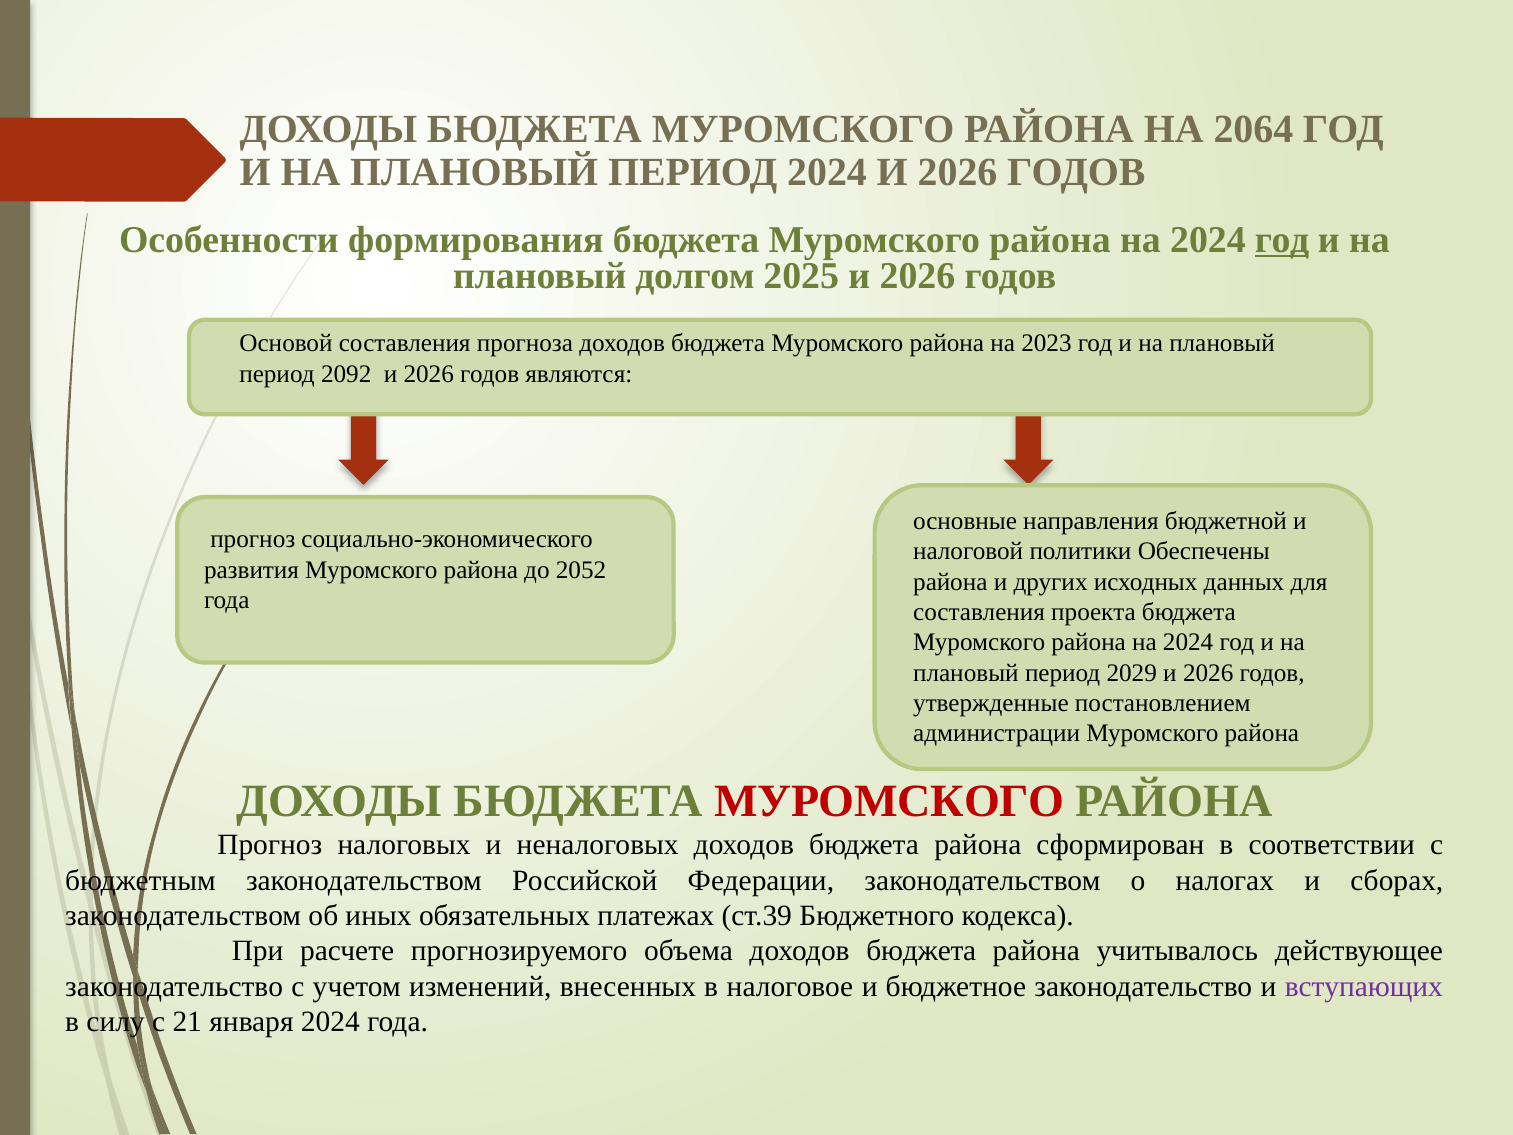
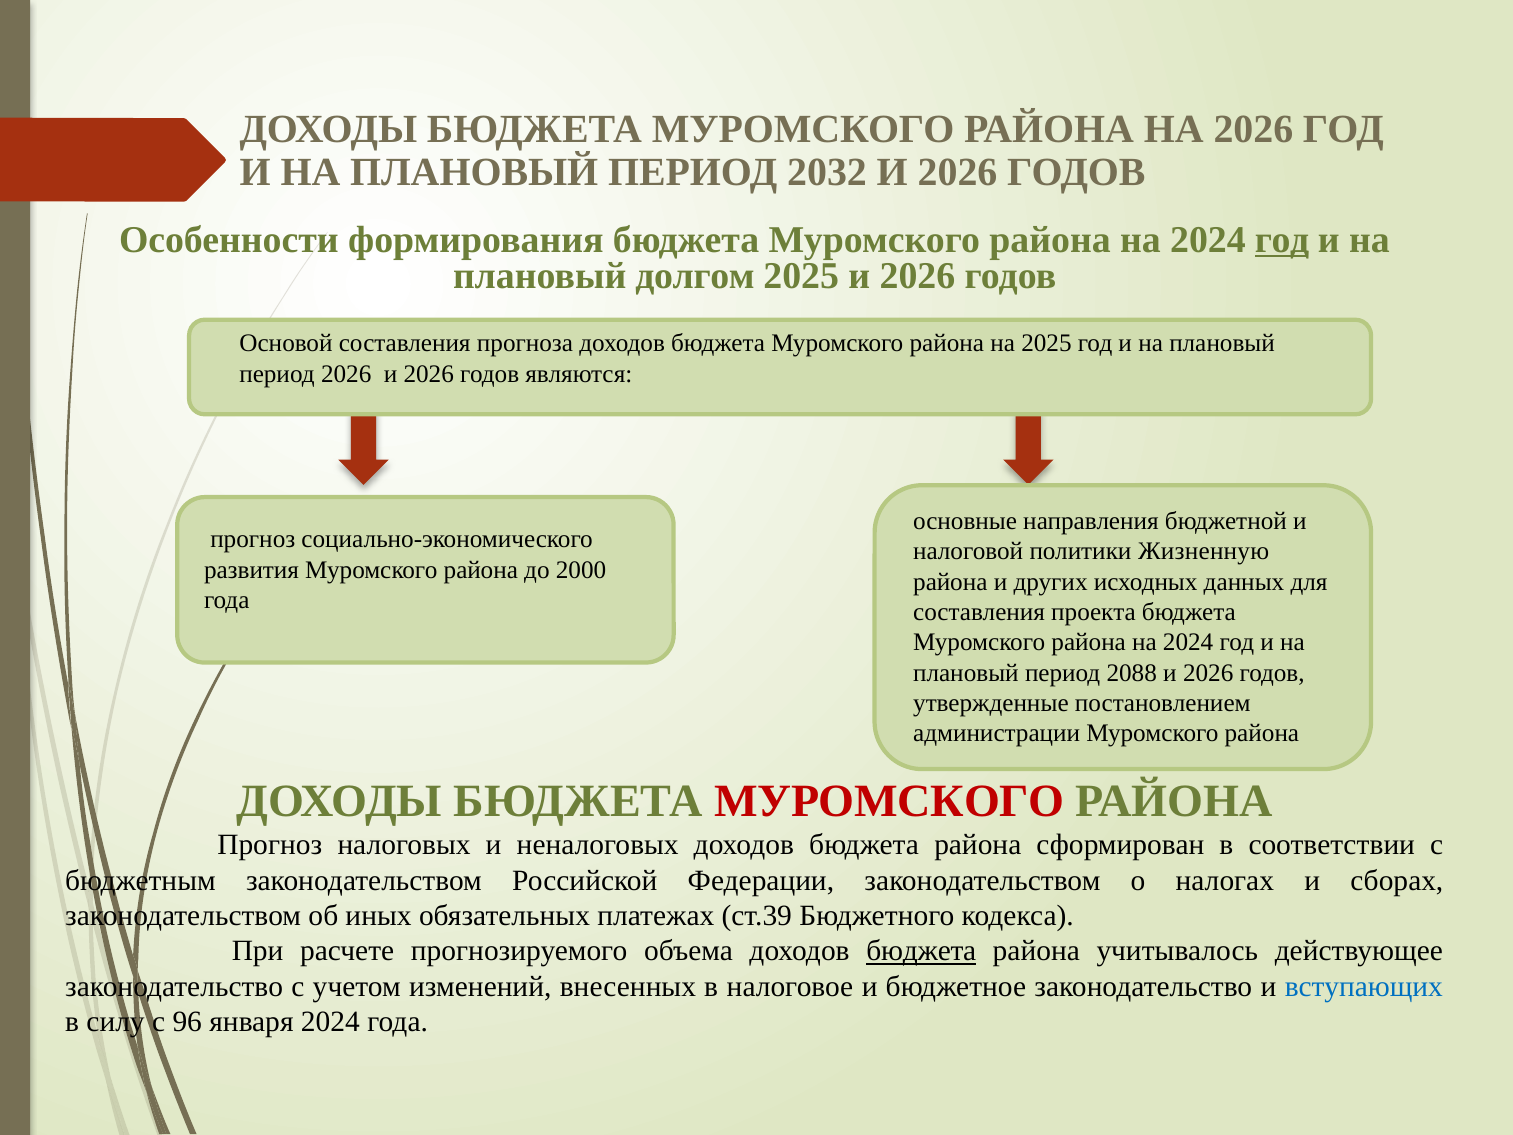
НА 2064: 2064 -> 2026
ПЕРИОД 2024: 2024 -> 2032
на 2023: 2023 -> 2025
период 2092: 2092 -> 2026
Обеспечены: Обеспечены -> Жизненную
2052: 2052 -> 2000
2029: 2029 -> 2088
бюджета at (921, 951) underline: none -> present
вступающих colour: purple -> blue
21: 21 -> 96
